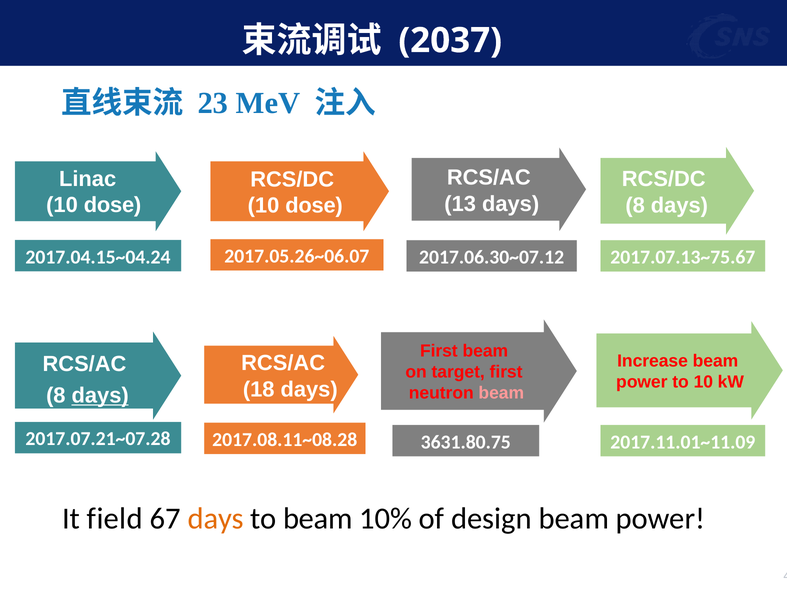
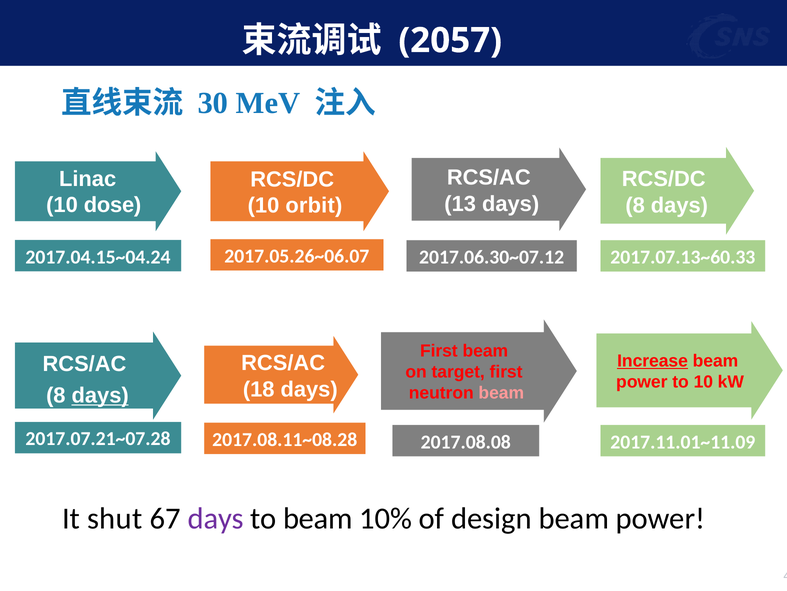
2037: 2037 -> 2057
23: 23 -> 30
dose at (314, 205): dose -> orbit
2017.07.13~75.67: 2017.07.13~75.67 -> 2017.07.13~60.33
Increase underline: none -> present
3631.80.75: 3631.80.75 -> 2017.08.08
field: field -> shut
days at (216, 518) colour: orange -> purple
